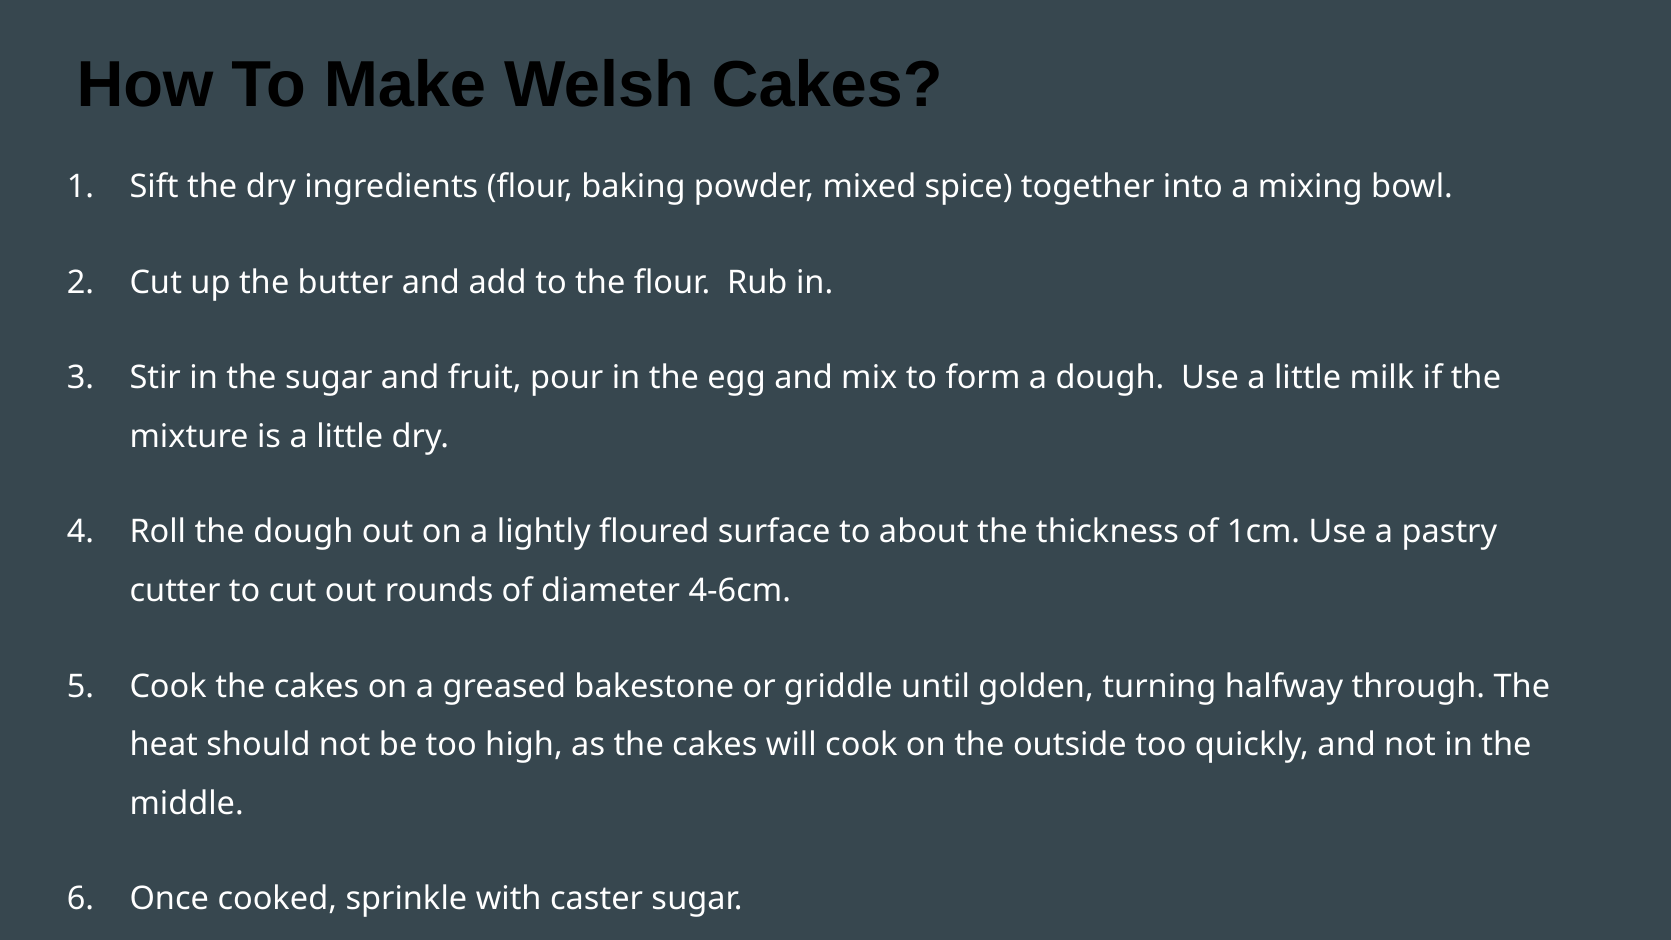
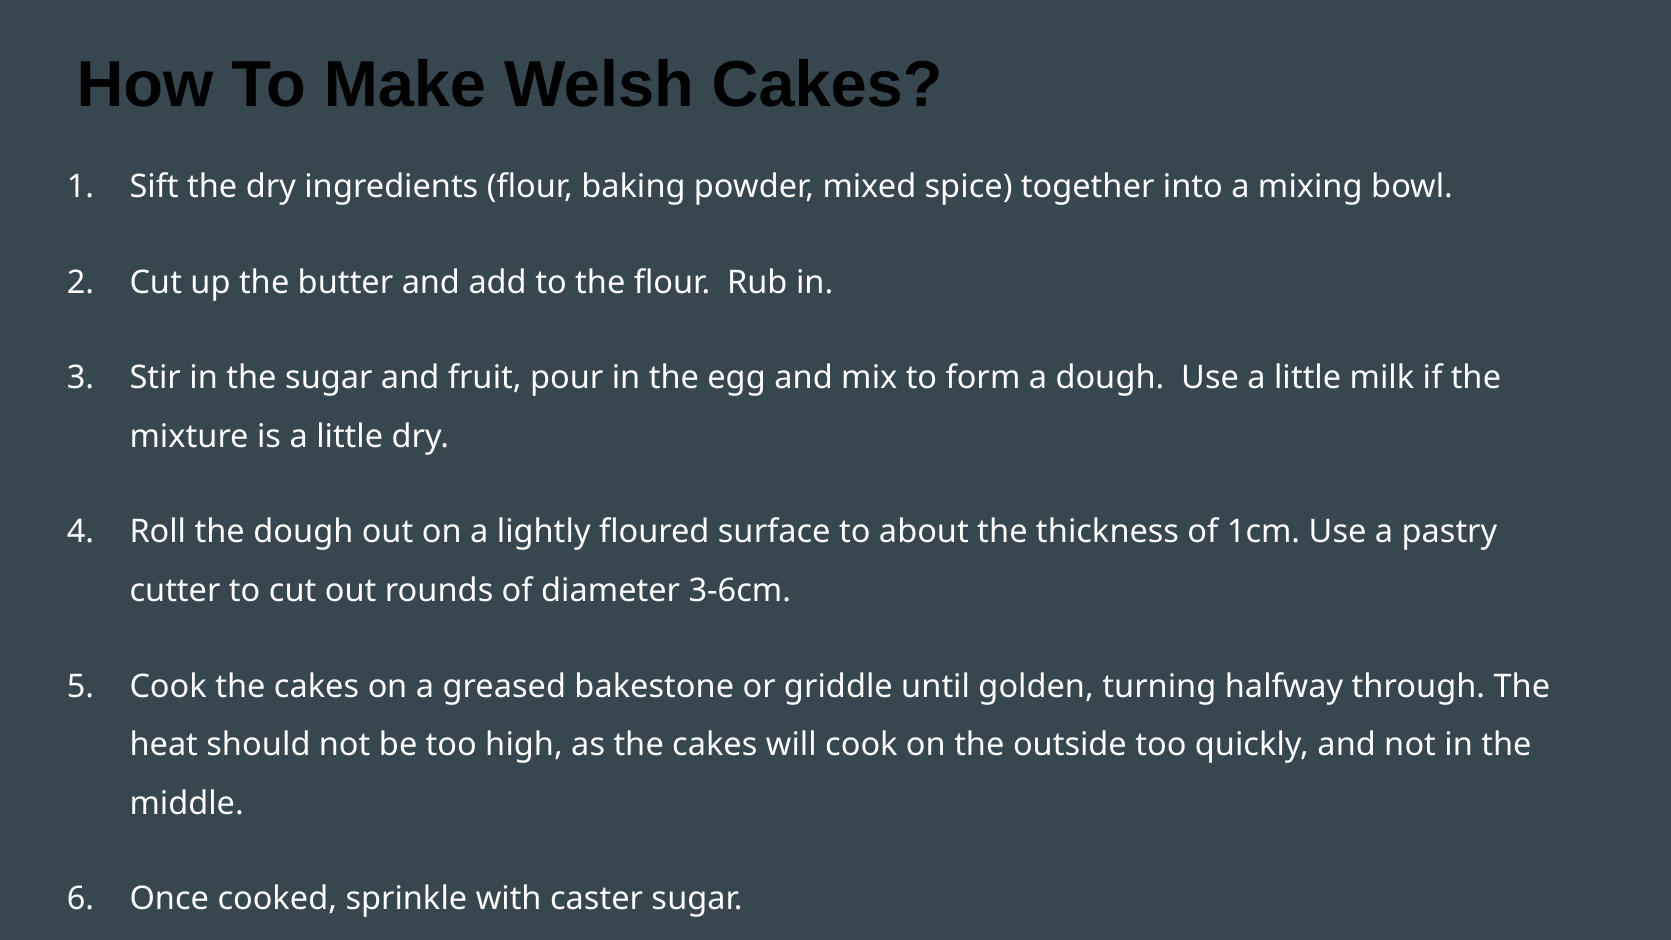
4-6cm: 4-6cm -> 3-6cm
